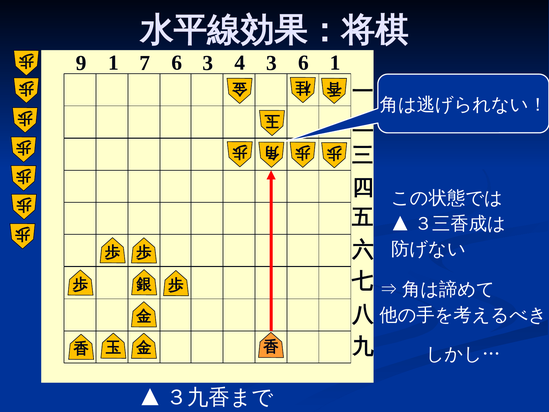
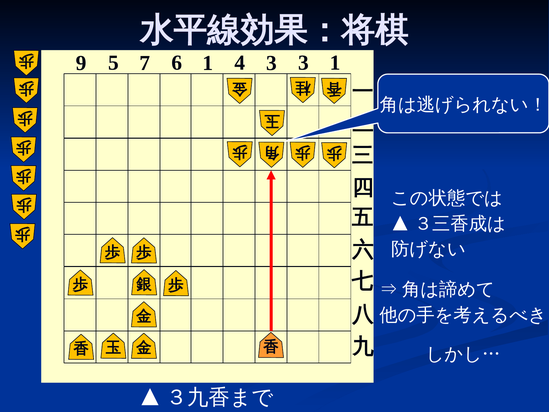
9 1: 1 -> 5
6 3: 3 -> 1
3 6: 6 -> 3
